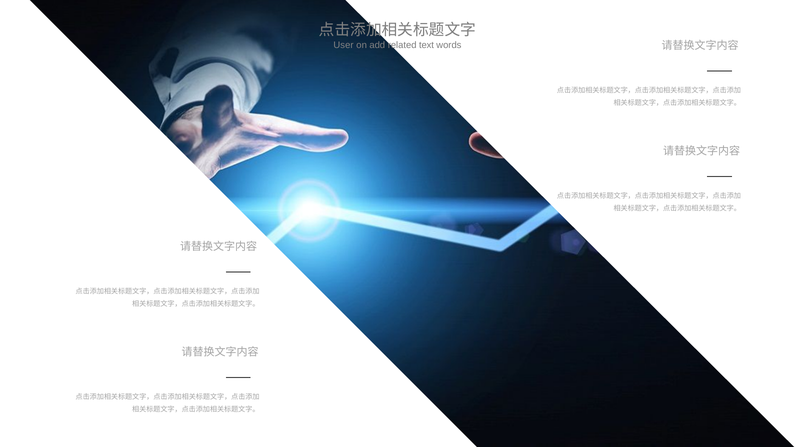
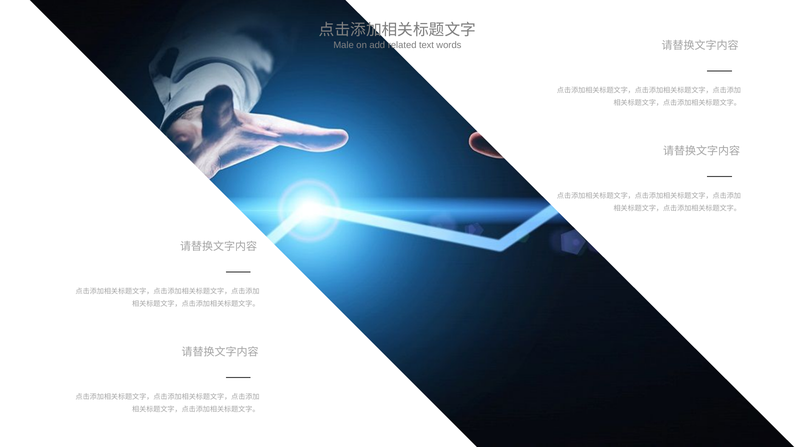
User: User -> Male
